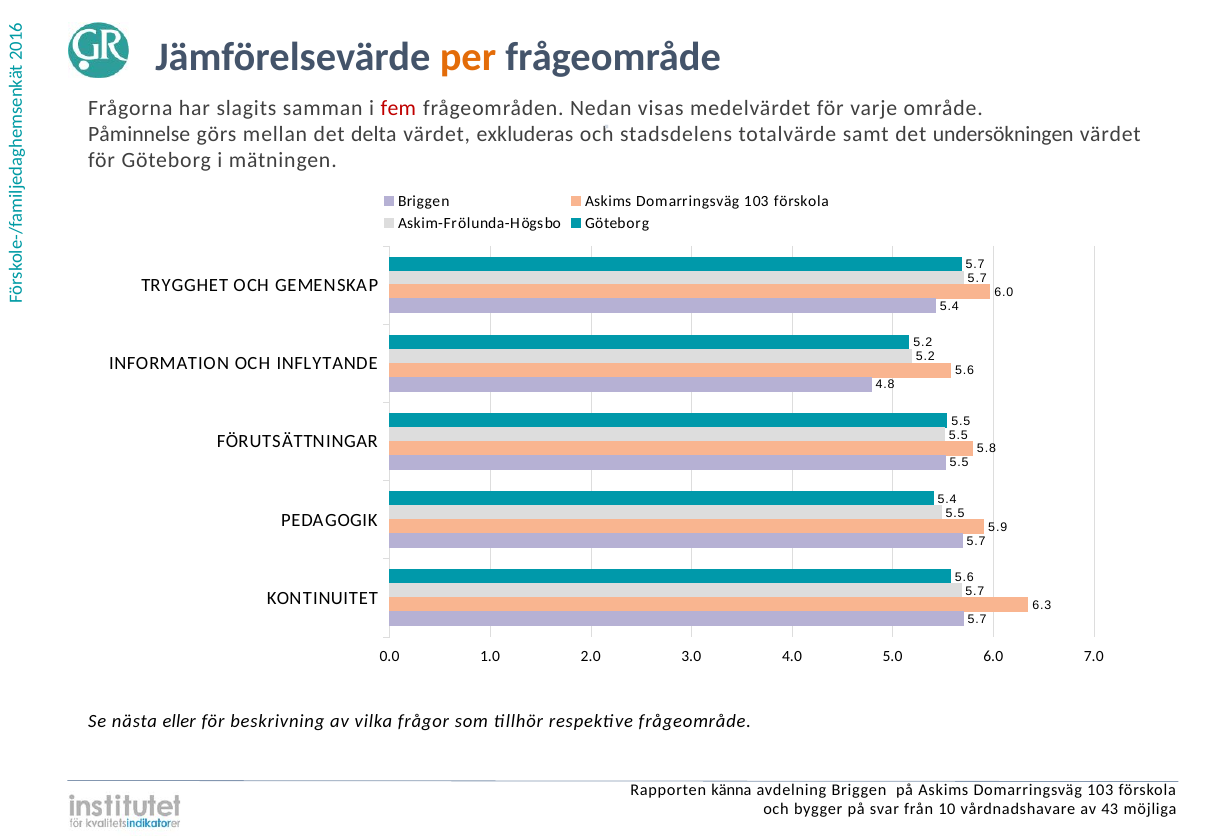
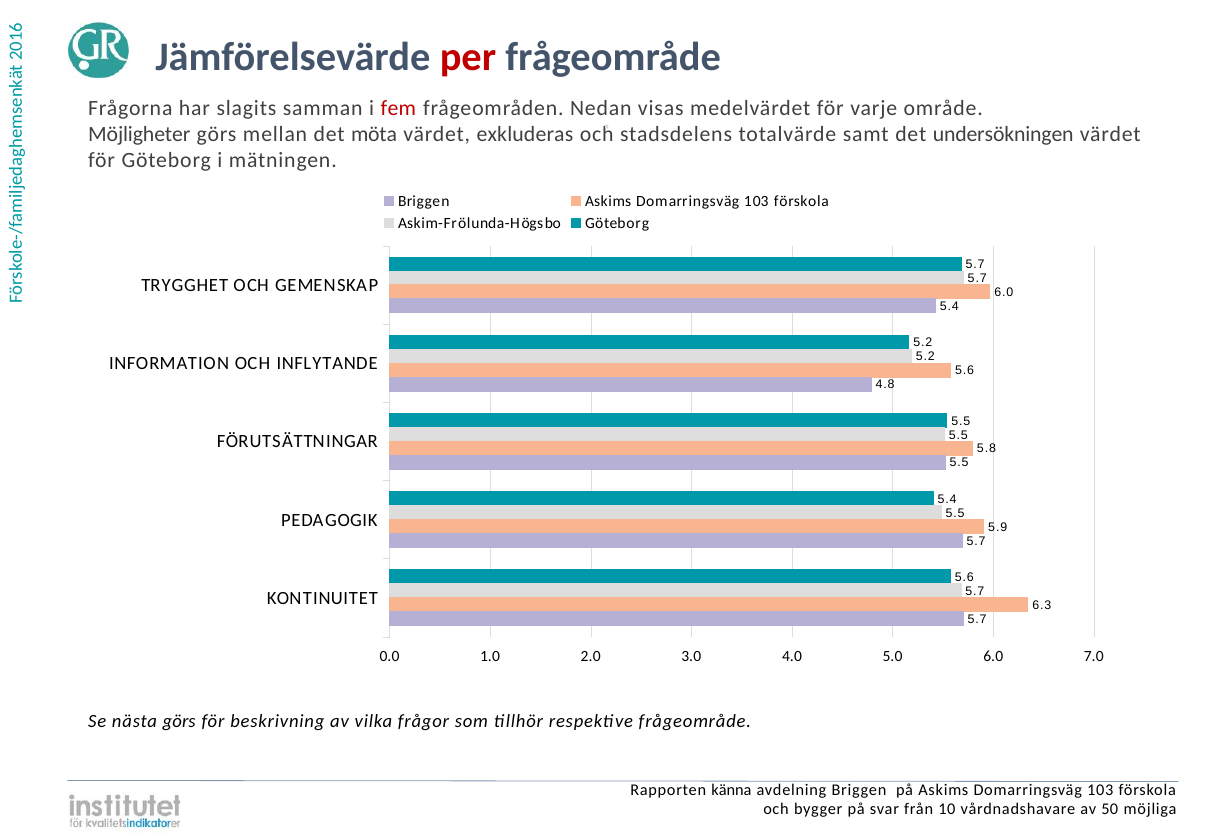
per colour: orange -> red
Påminnelse: Påminnelse -> Möjligheter
delta: delta -> möta
nästa eller: eller -> görs
43: 43 -> 50
